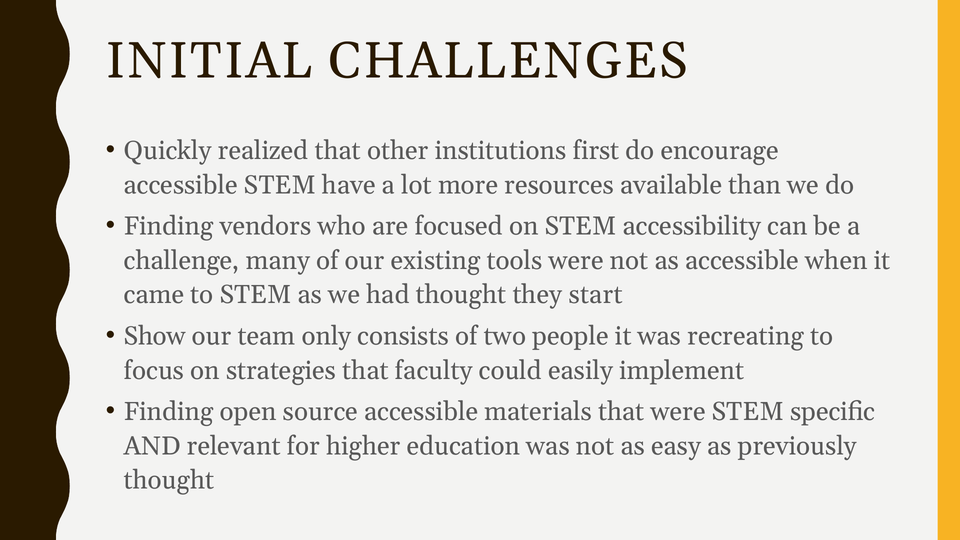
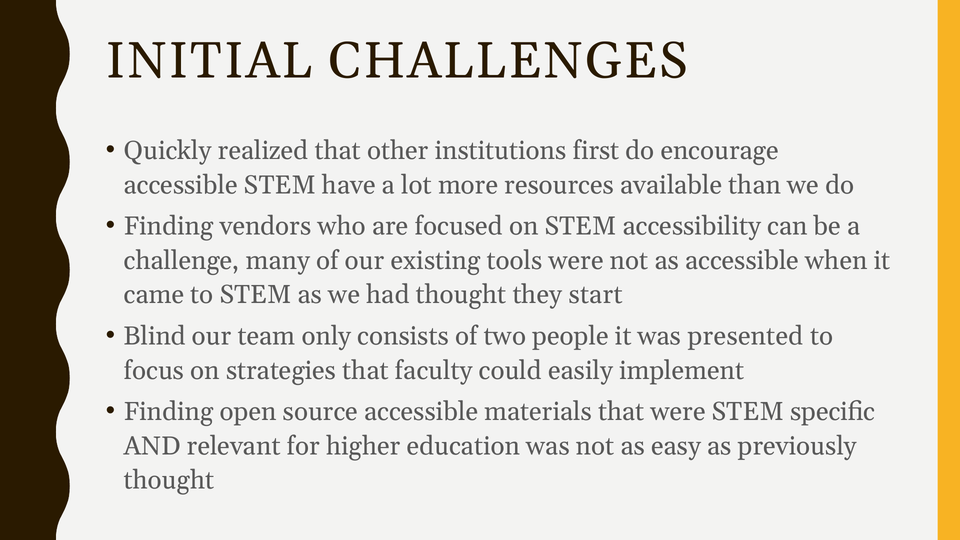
Show: Show -> Blind
recreating: recreating -> presented
